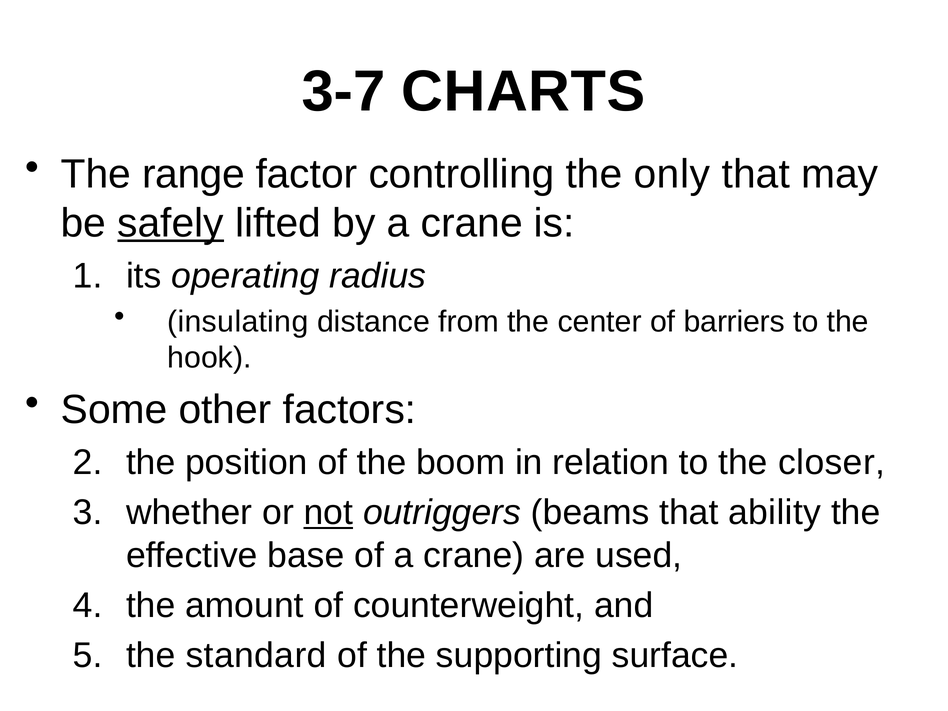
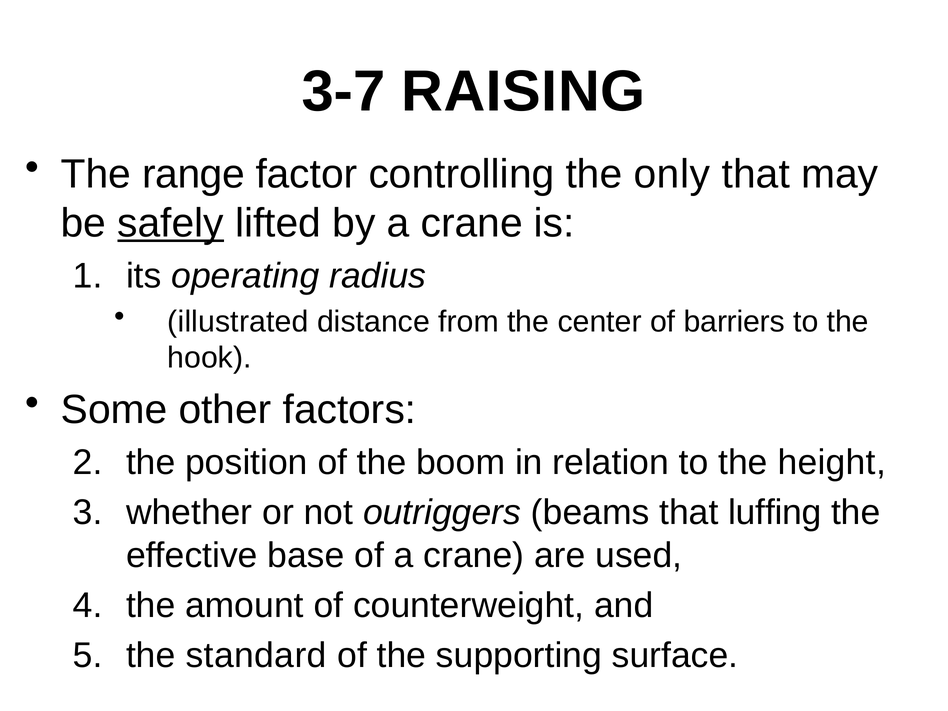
CHARTS: CHARTS -> RAISING
insulating: insulating -> illustrated
closer: closer -> height
not underline: present -> none
ability: ability -> luffing
